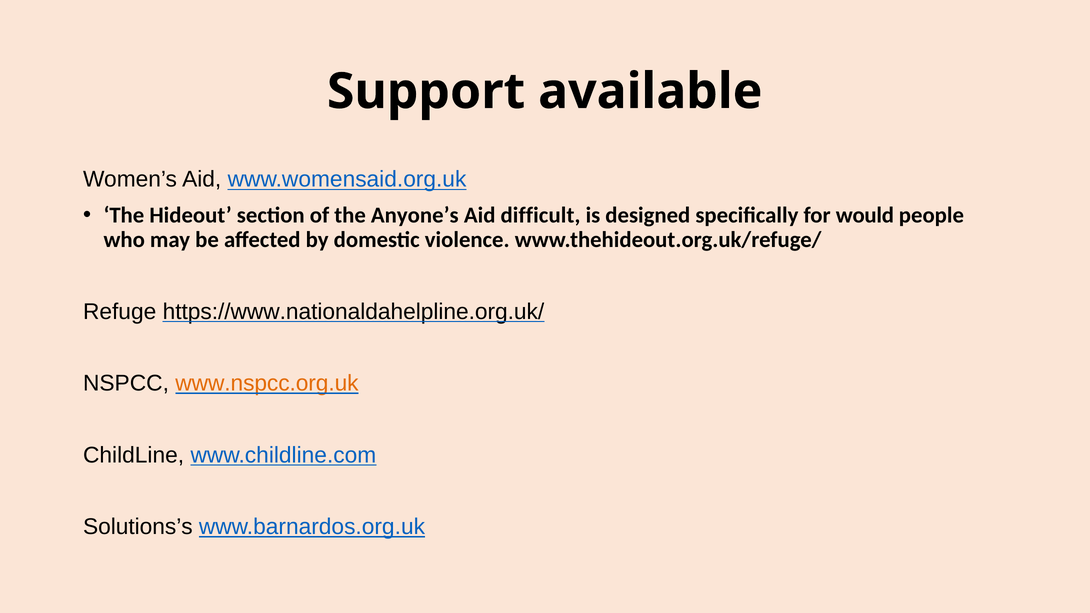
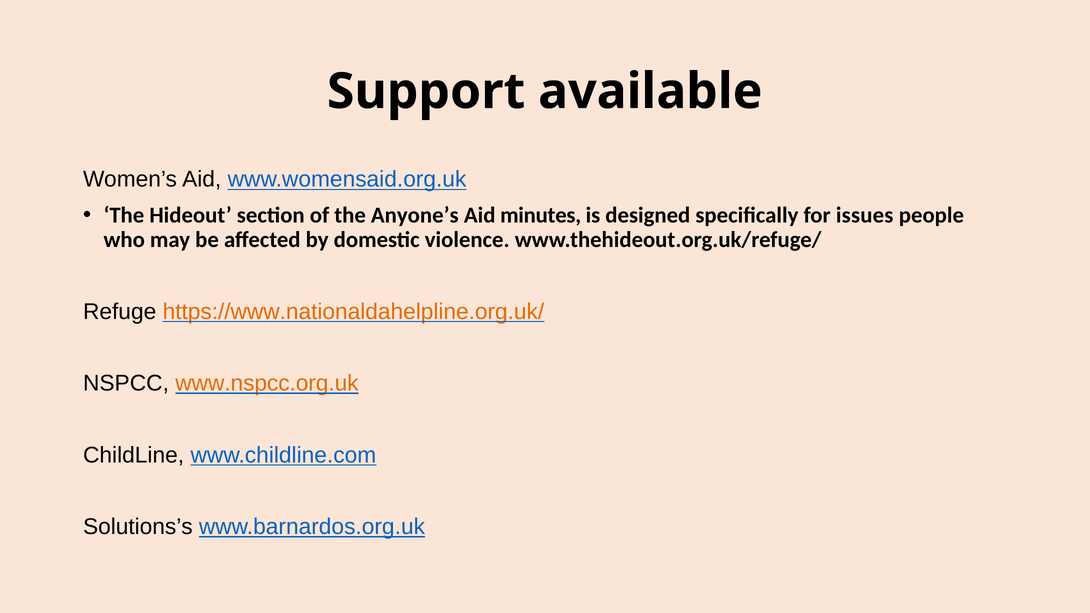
difficult: difficult -> minutes
would: would -> issues
https://www.nationaldahelpline.org.uk/ colour: black -> orange
